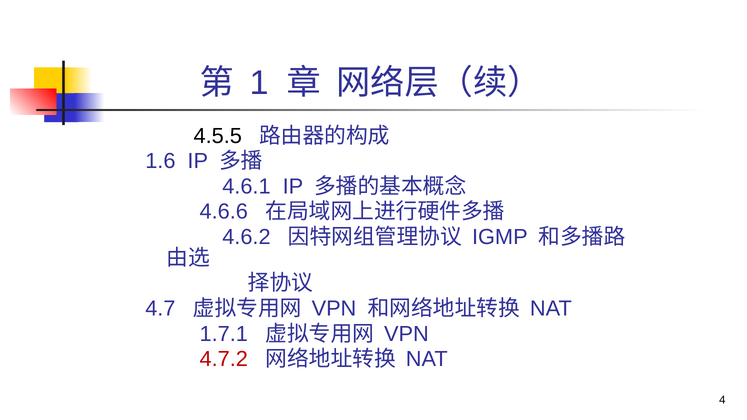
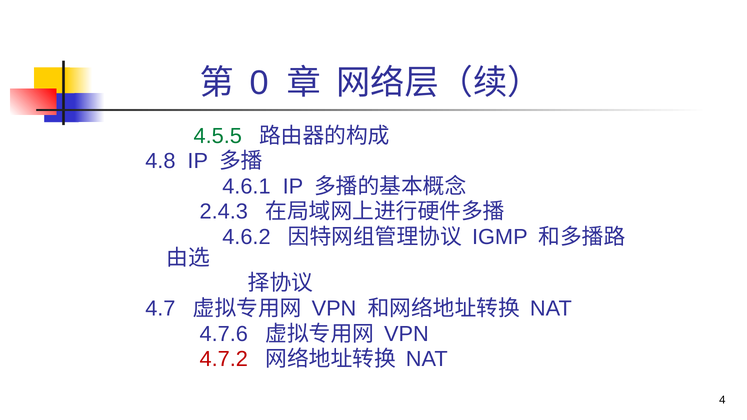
1: 1 -> 0
4.5.5 colour: black -> green
1.6: 1.6 -> 4.8
4.6.6: 4.6.6 -> 2.4.3
1.7.1: 1.7.1 -> 4.7.6
